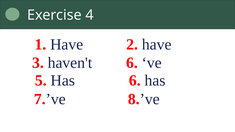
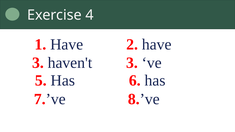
haven't 6: 6 -> 3
